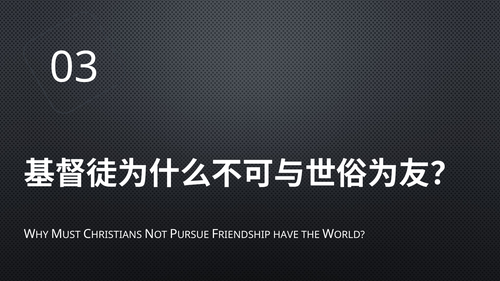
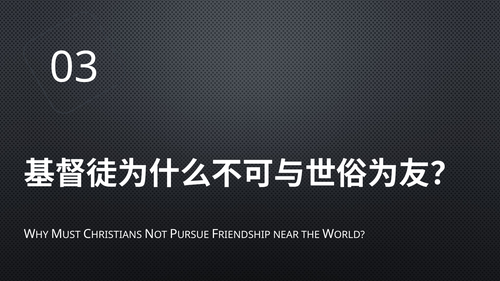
HAVE: HAVE -> NEAR
